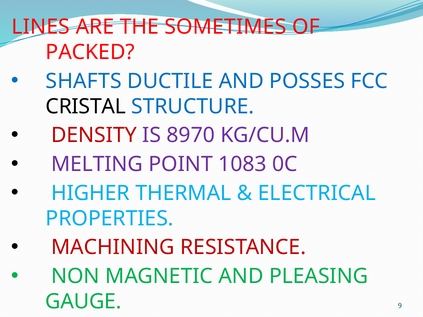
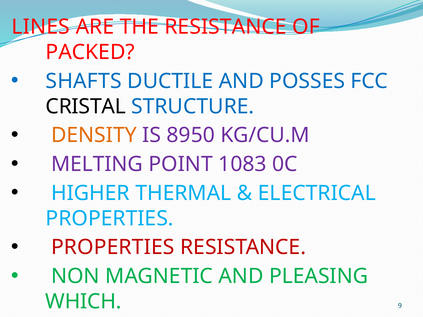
THE SOMETIMES: SOMETIMES -> RESISTANCE
DENSITY colour: red -> orange
8970: 8970 -> 8950
MACHINING at (113, 248): MACHINING -> PROPERTIES
GAUGE: GAUGE -> WHICH
